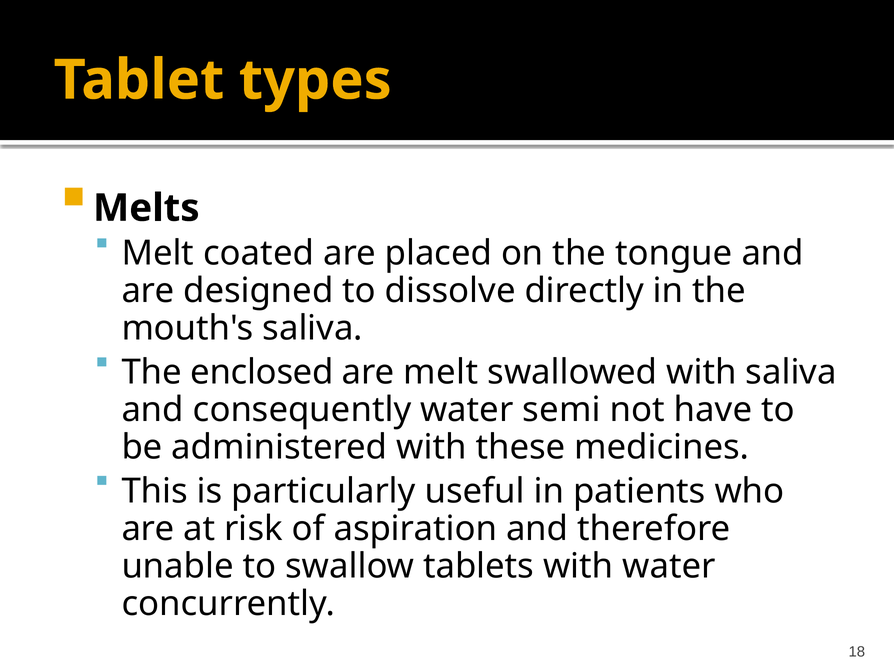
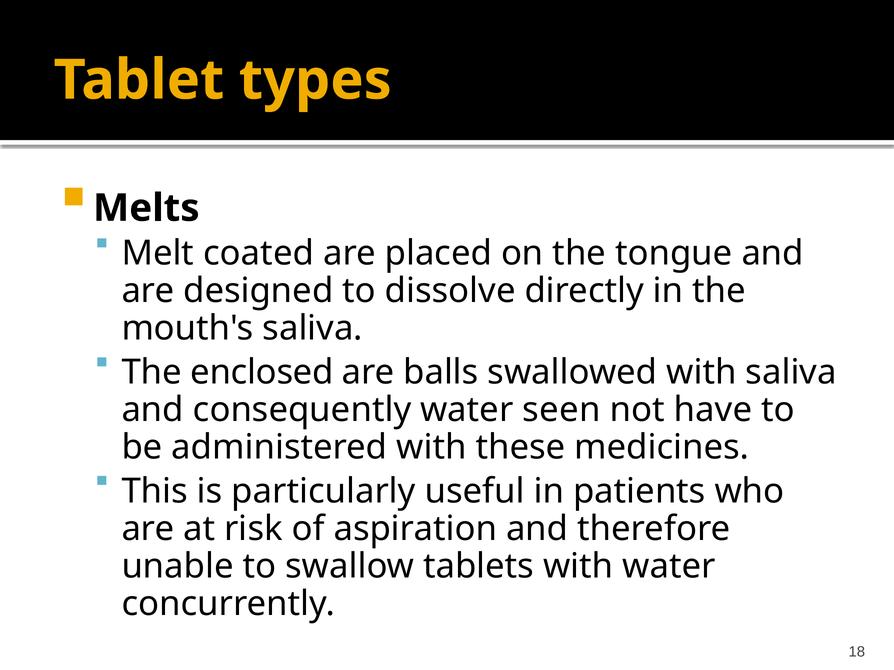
are melt: melt -> balls
semi: semi -> seen
